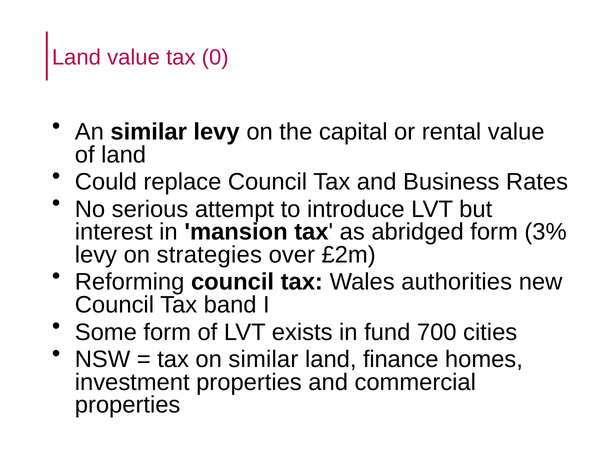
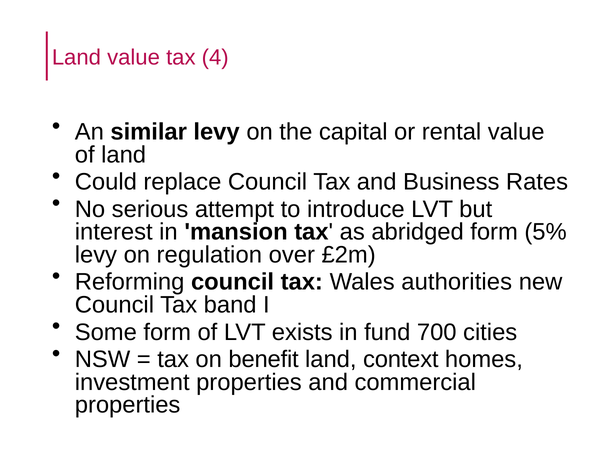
0: 0 -> 4
3%: 3% -> 5%
strategies: strategies -> regulation
on similar: similar -> benefit
finance: finance -> context
